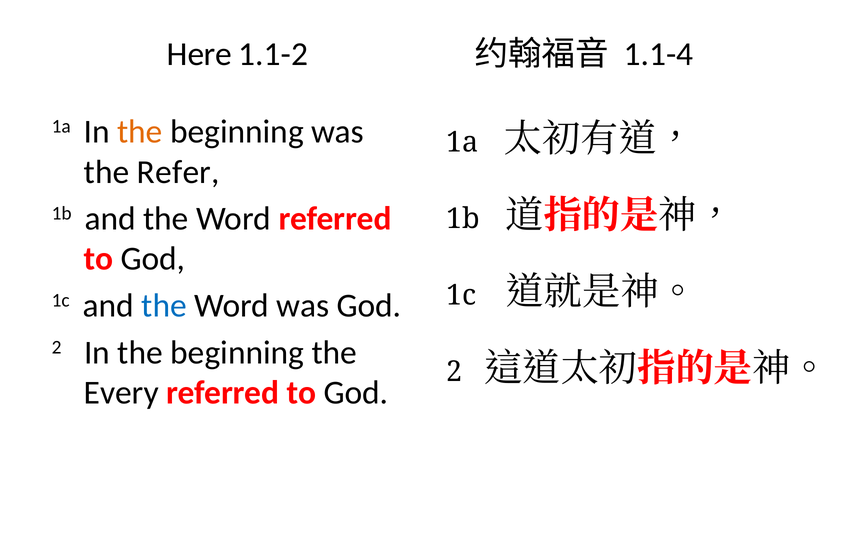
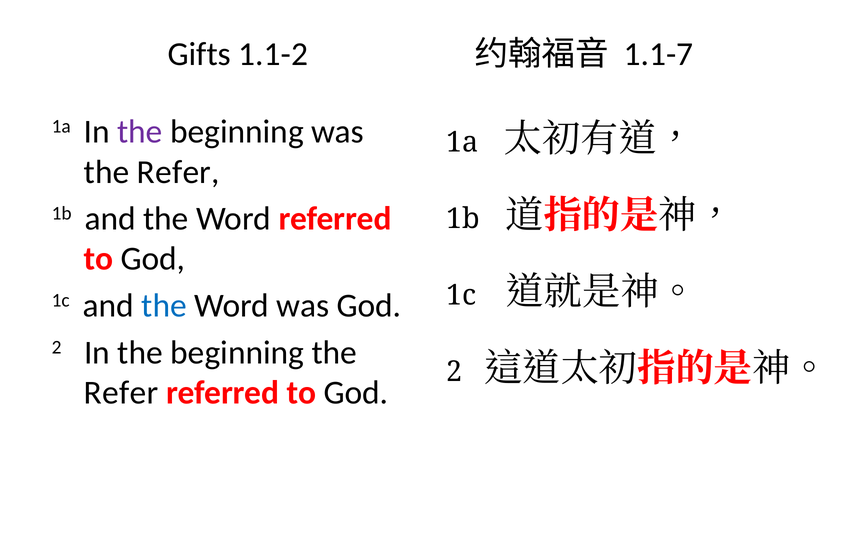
Here: Here -> Gifts
1.1-4: 1.1-4 -> 1.1-7
the at (140, 132) colour: orange -> purple
Every at (121, 393): Every -> Refer
